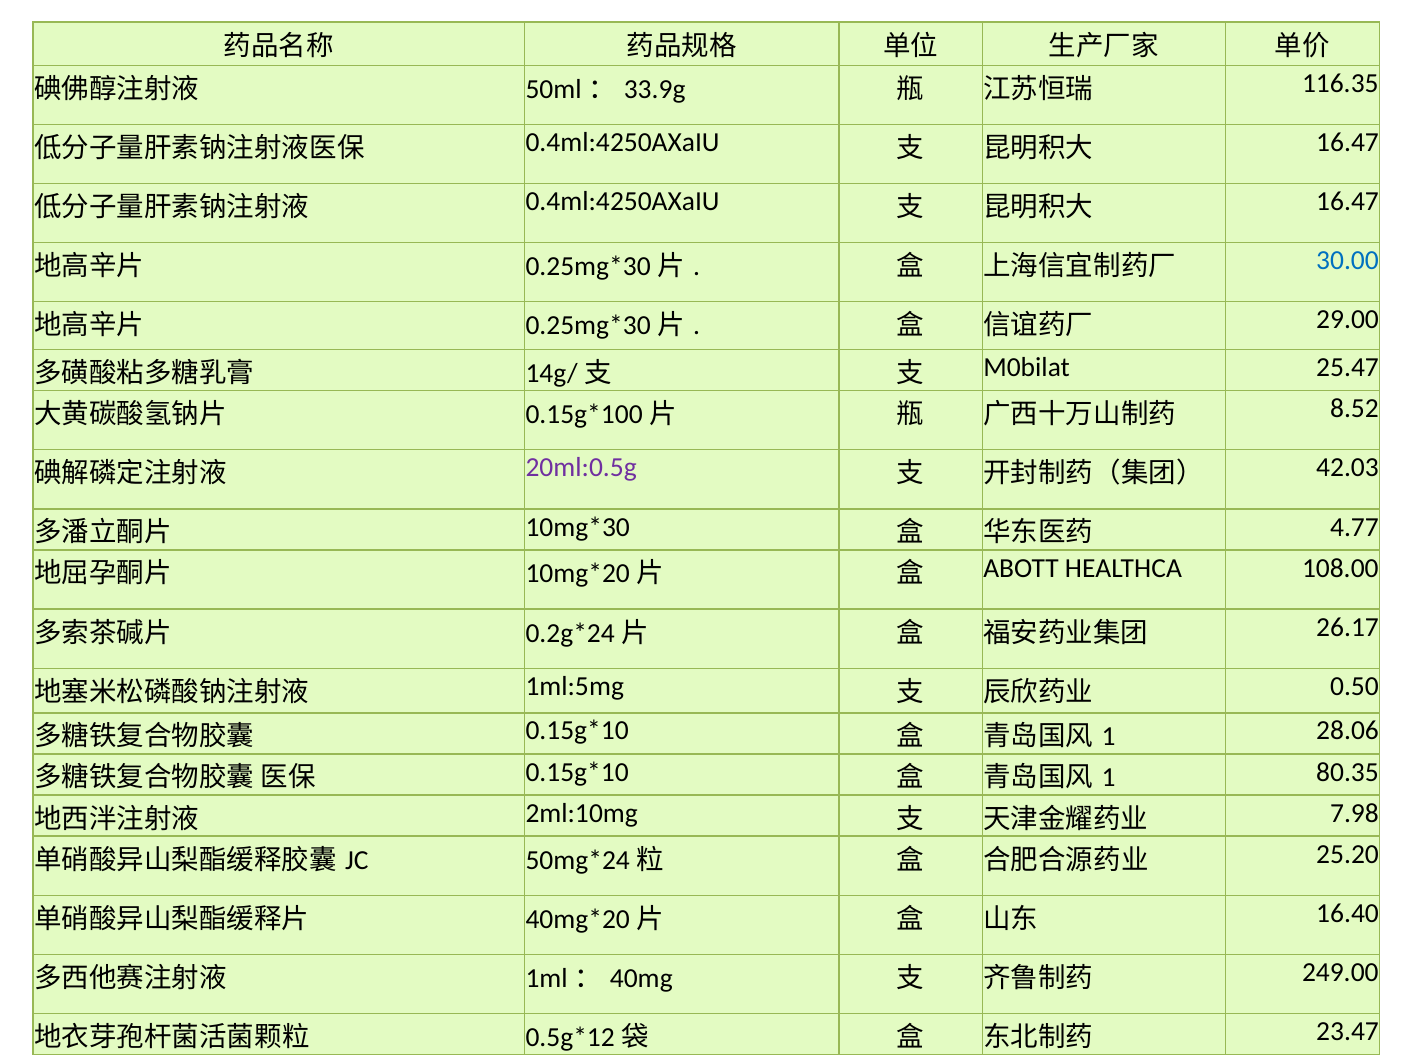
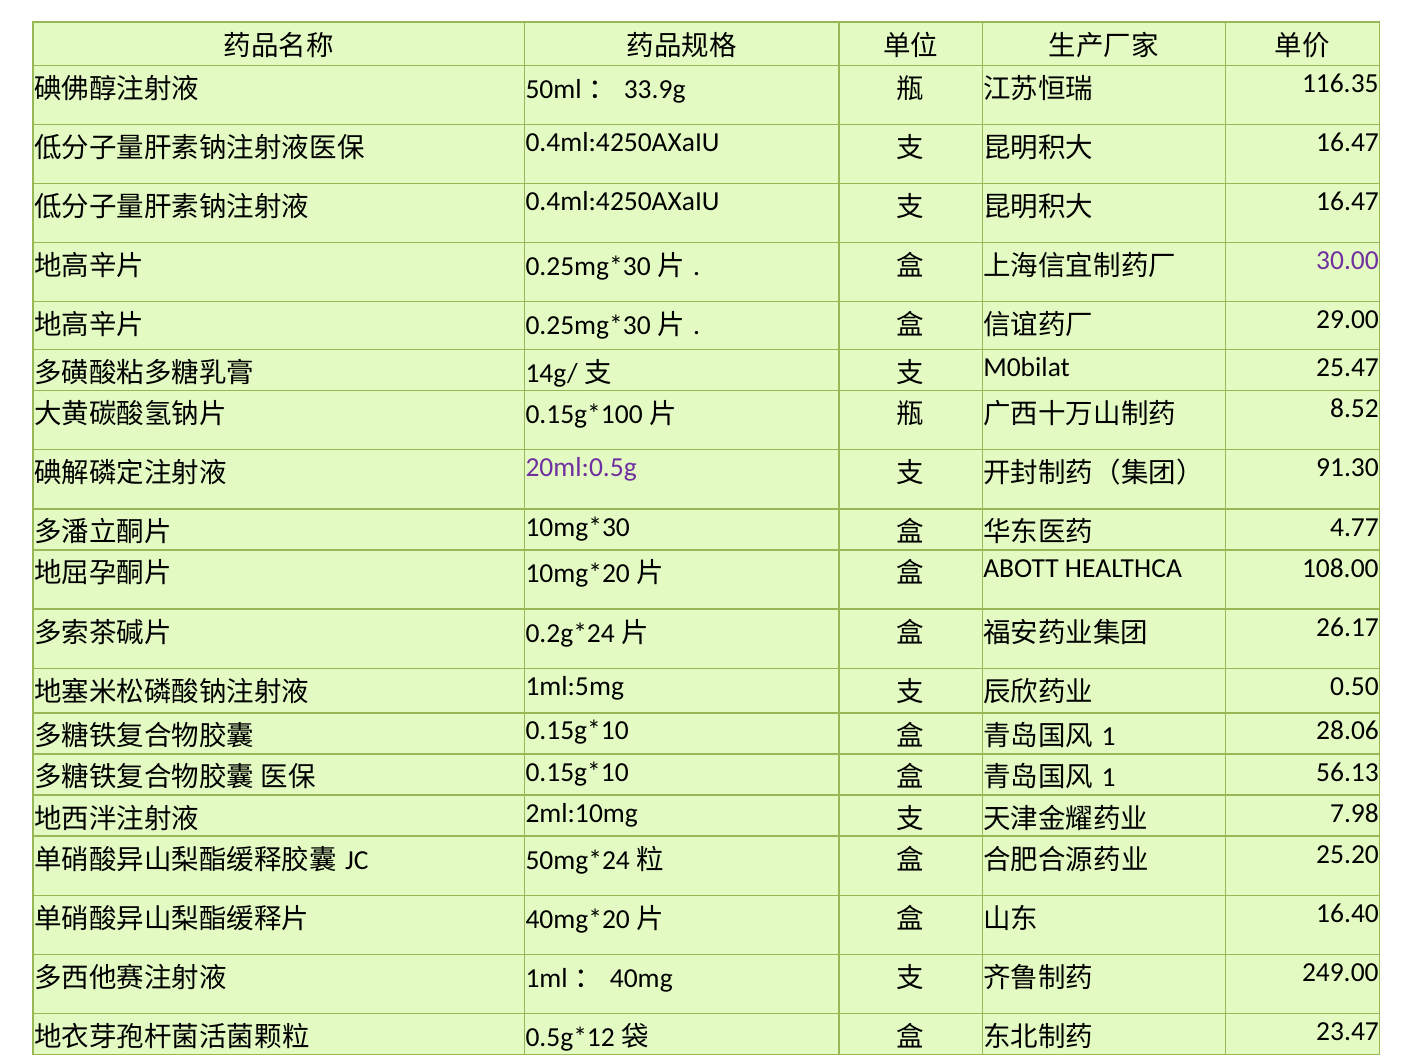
30.00 colour: blue -> purple
42.03: 42.03 -> 91.30
80.35: 80.35 -> 56.13
